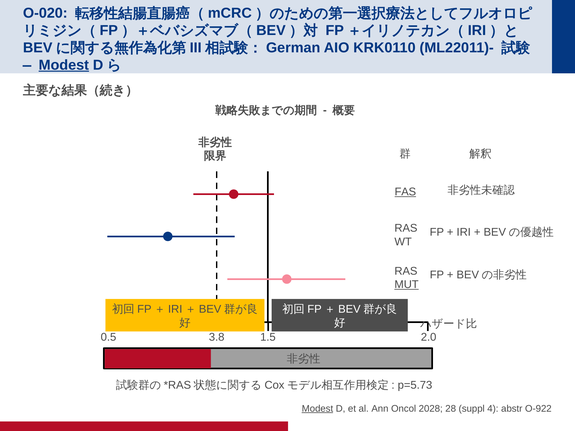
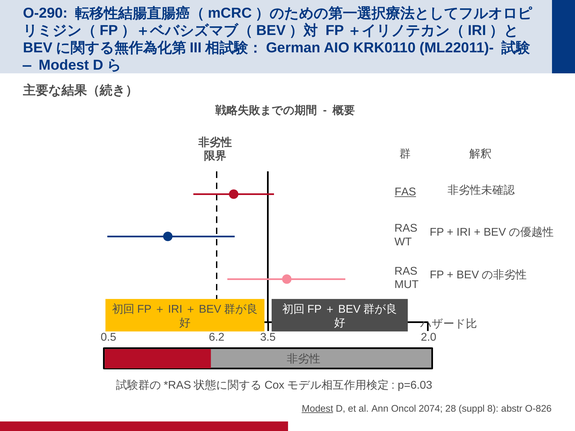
O-020: O-020 -> O-290
Modest at (64, 65) underline: present -> none
MUT underline: present -> none
3.8: 3.8 -> 6.2
1.5: 1.5 -> 3.5
p=5.73: p=5.73 -> p=6.03
2028: 2028 -> 2074
4: 4 -> 8
O-922: O-922 -> O-826
